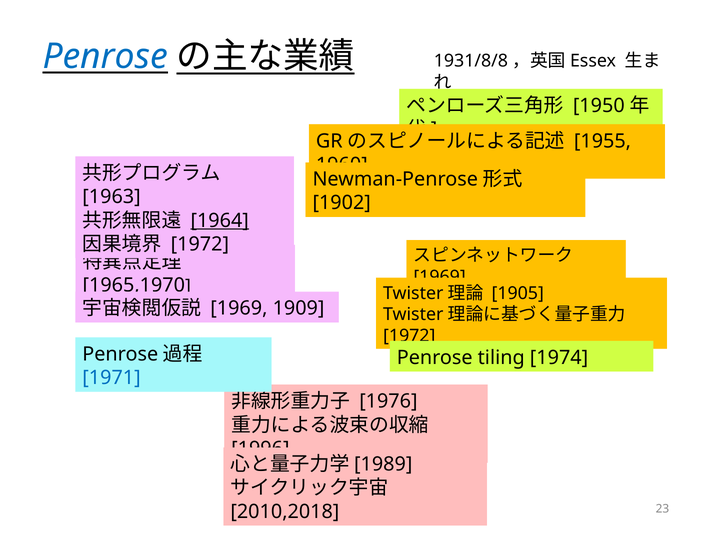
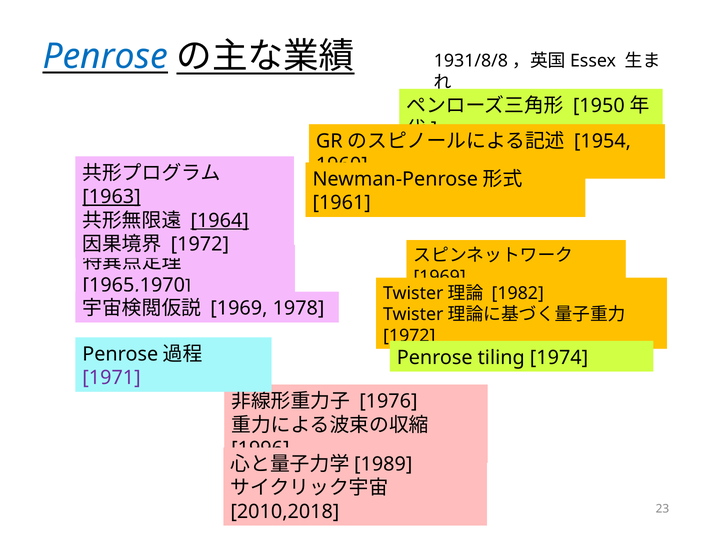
1955: 1955 -> 1954
1963 underline: none -> present
1902: 1902 -> 1961
1905: 1905 -> 1982
1909: 1909 -> 1978
1971 colour: blue -> purple
